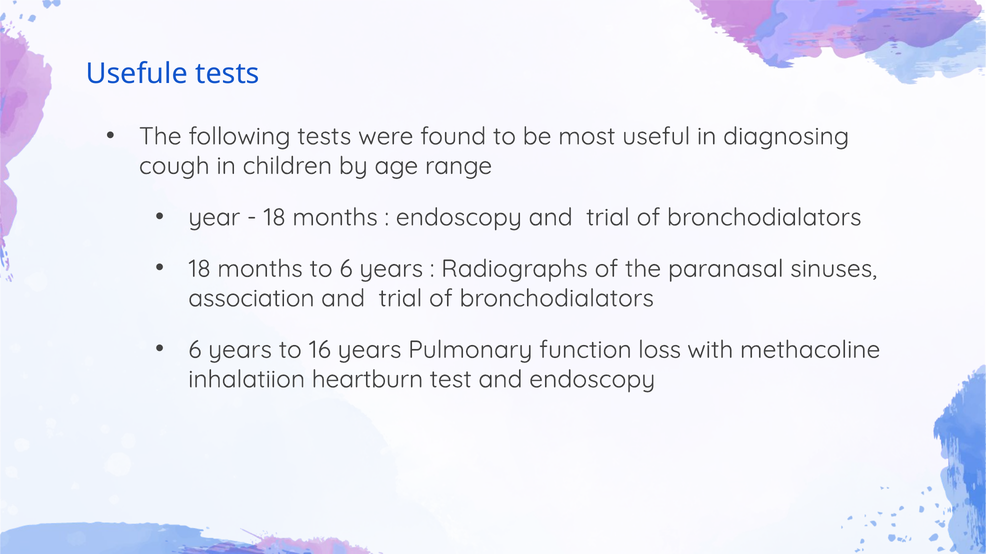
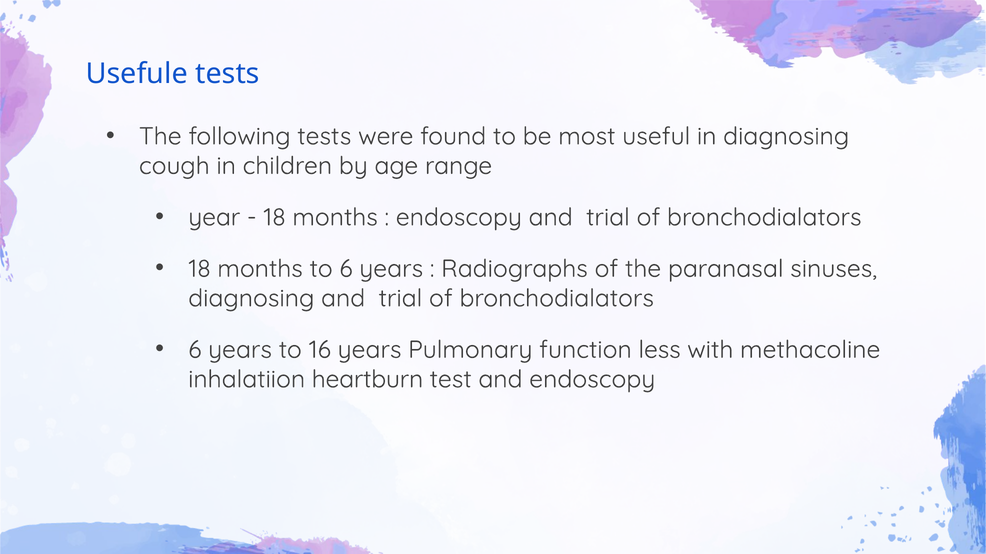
association at (251, 299): association -> diagnosing
loss: loss -> less
